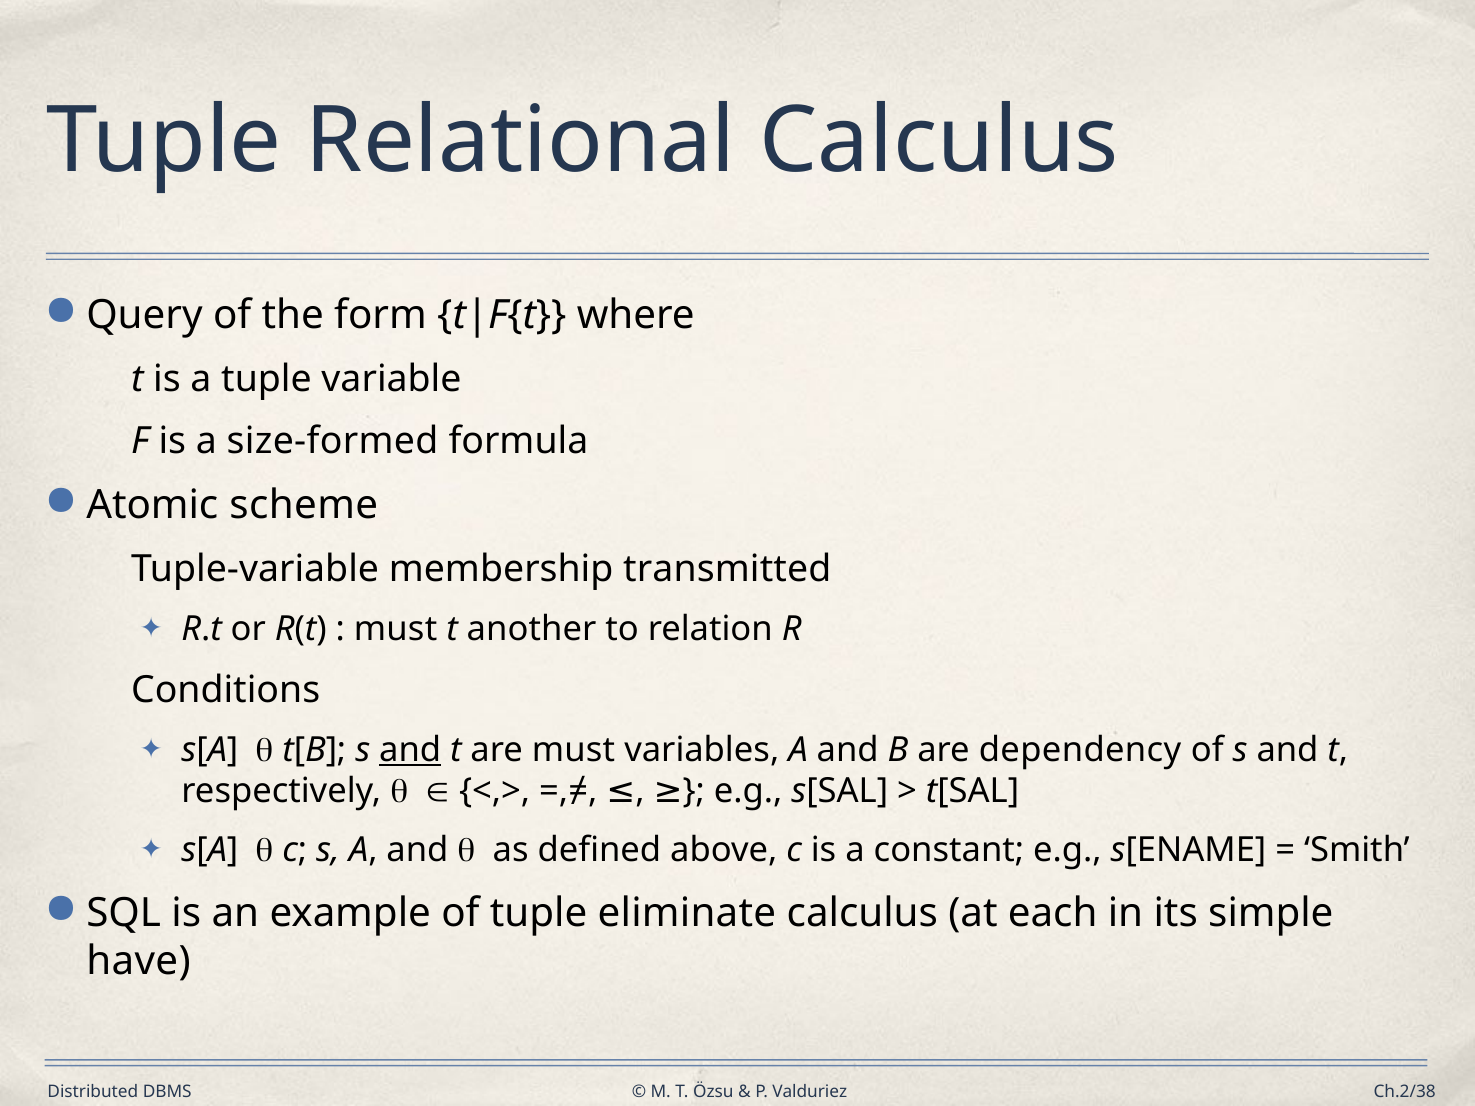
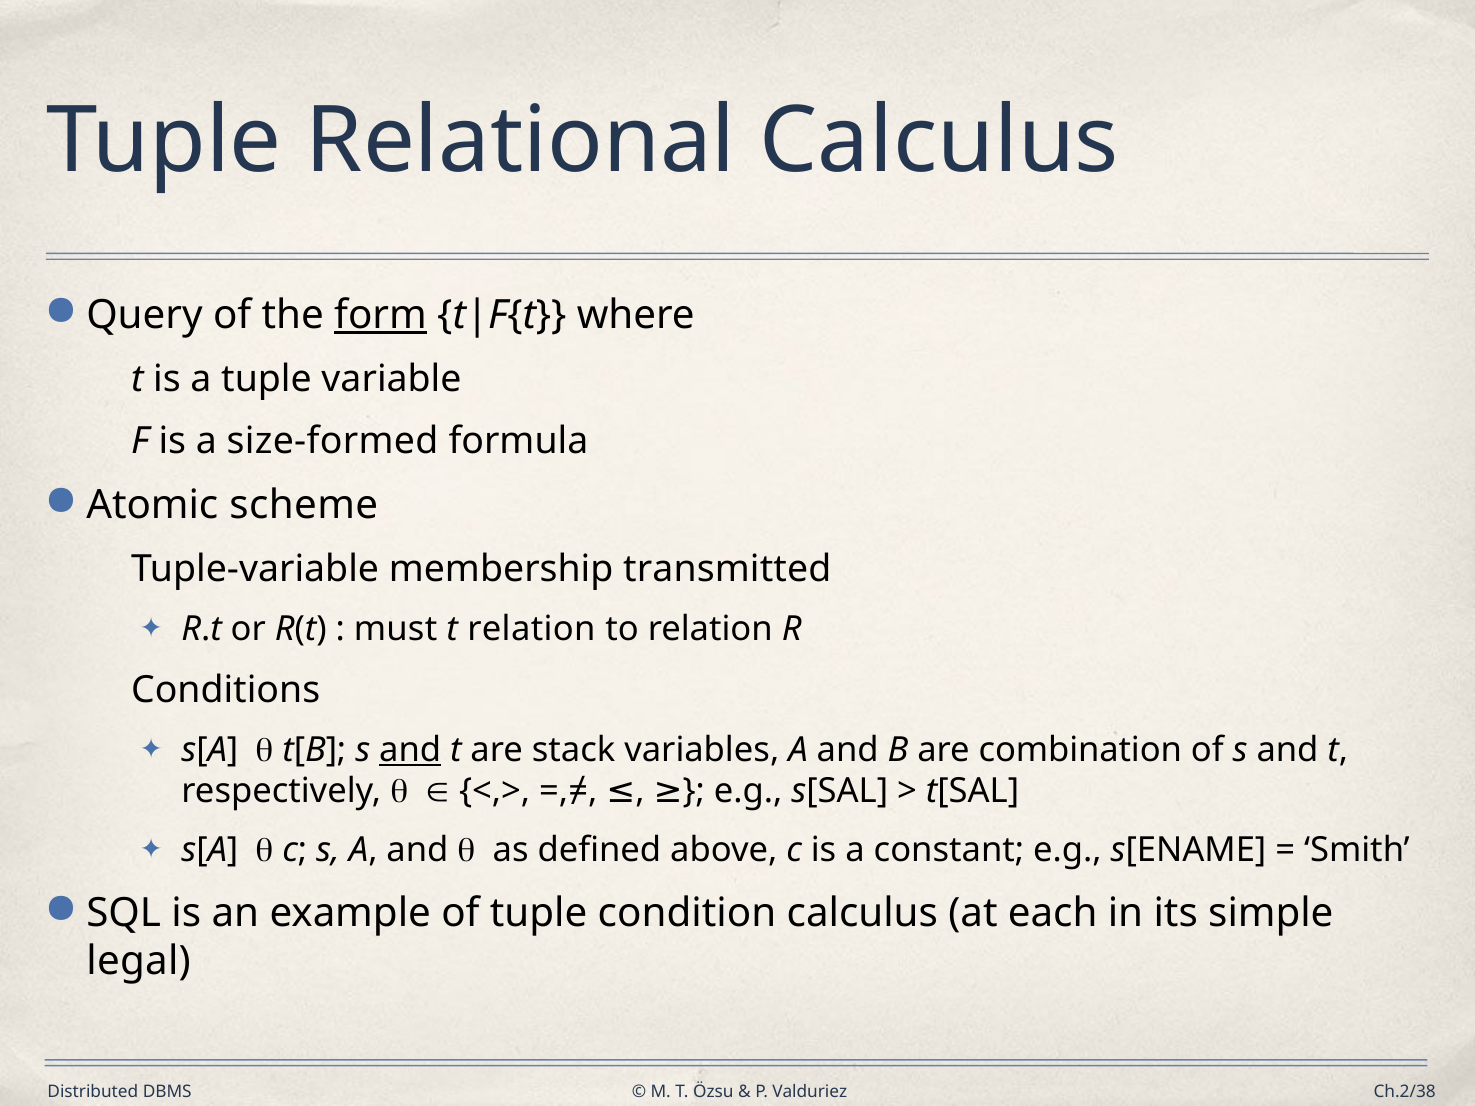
form underline: none -> present
t another: another -> relation
are must: must -> stack
dependency: dependency -> combination
eliminate: eliminate -> condition
have: have -> legal
